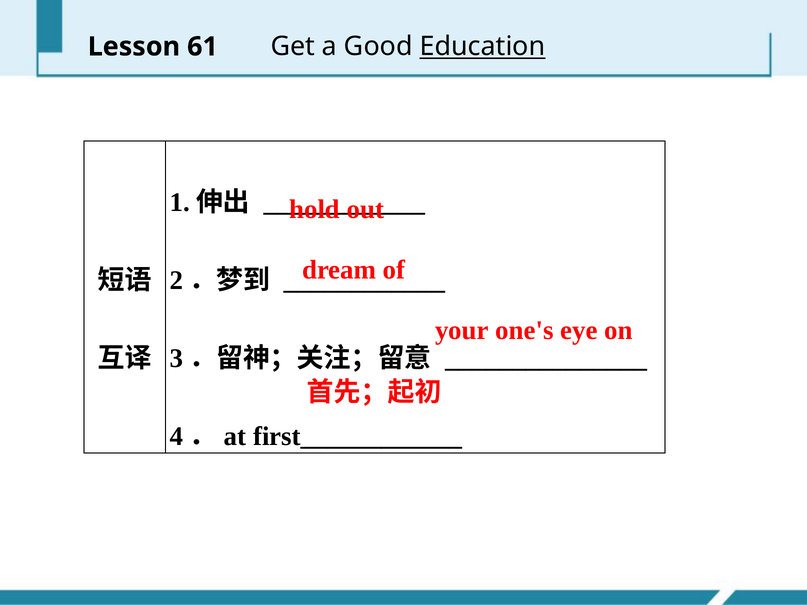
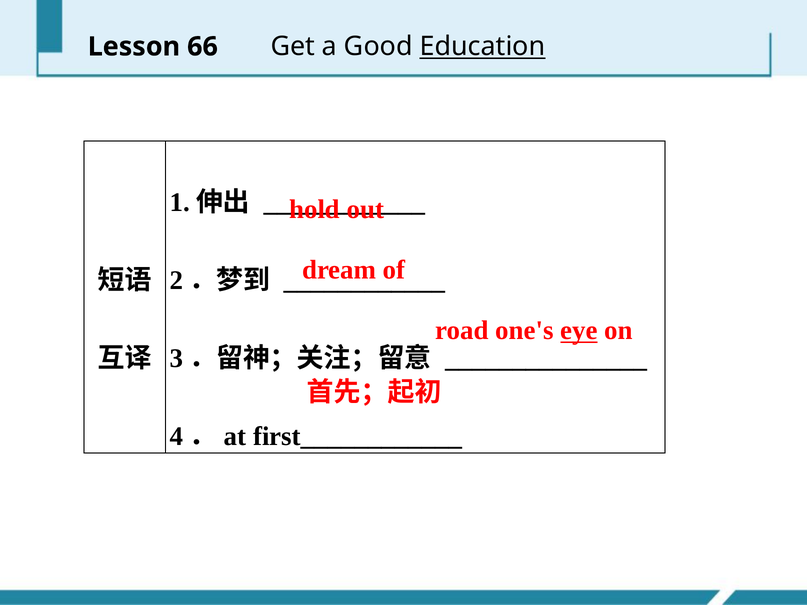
61: 61 -> 66
your: your -> road
eye underline: none -> present
